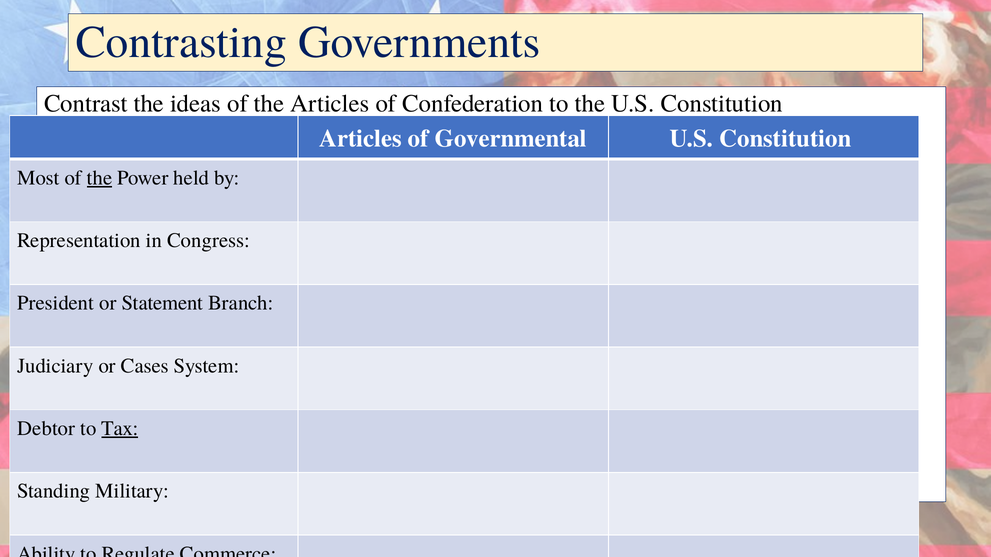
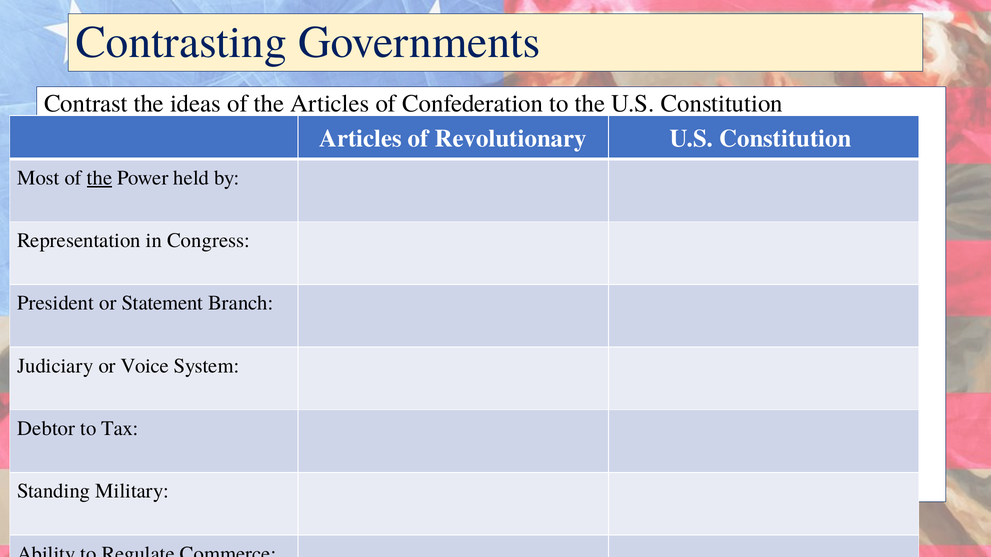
Governmental: Governmental -> Revolutionary
Cases: Cases -> Voice
Tax underline: present -> none
